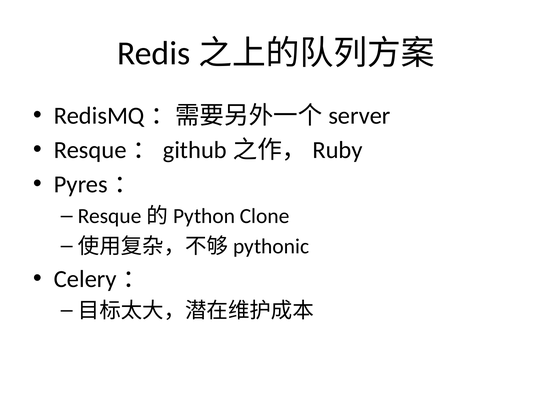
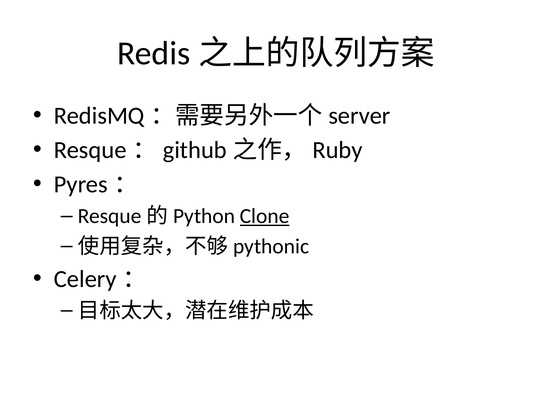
Clone underline: none -> present
